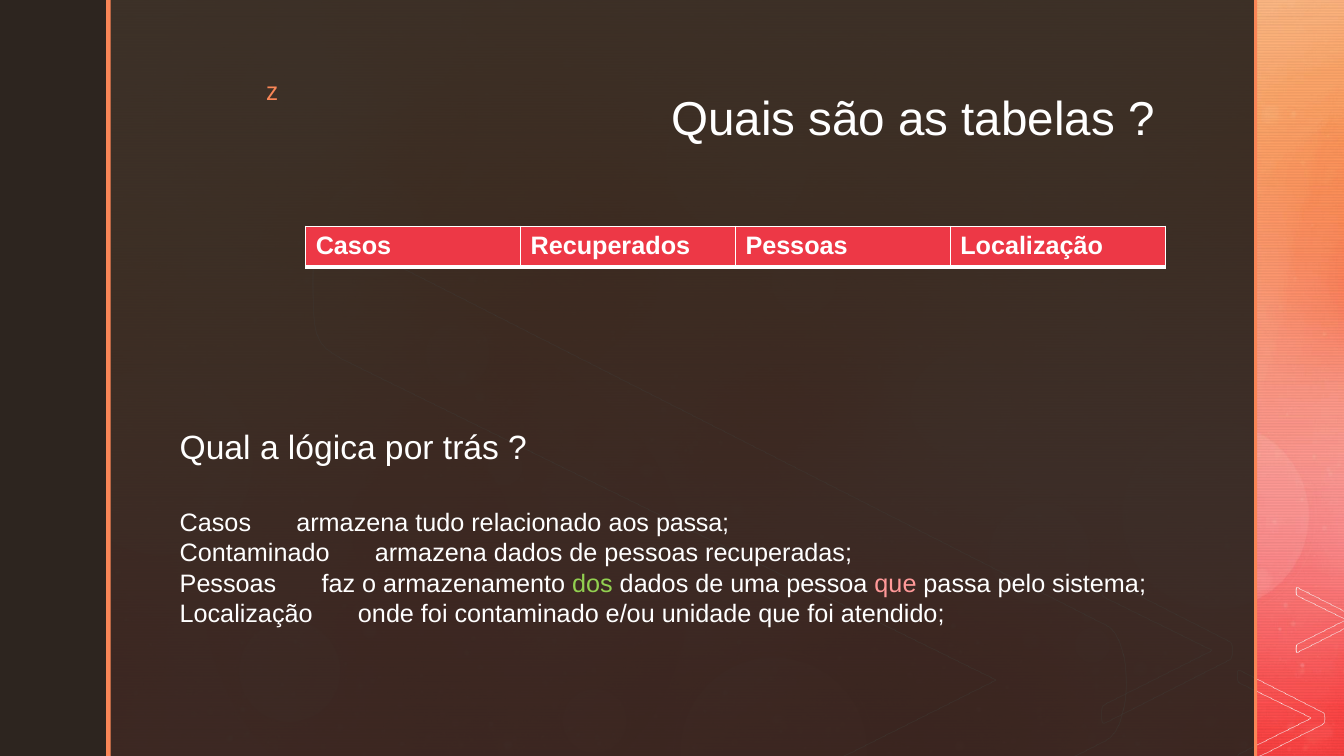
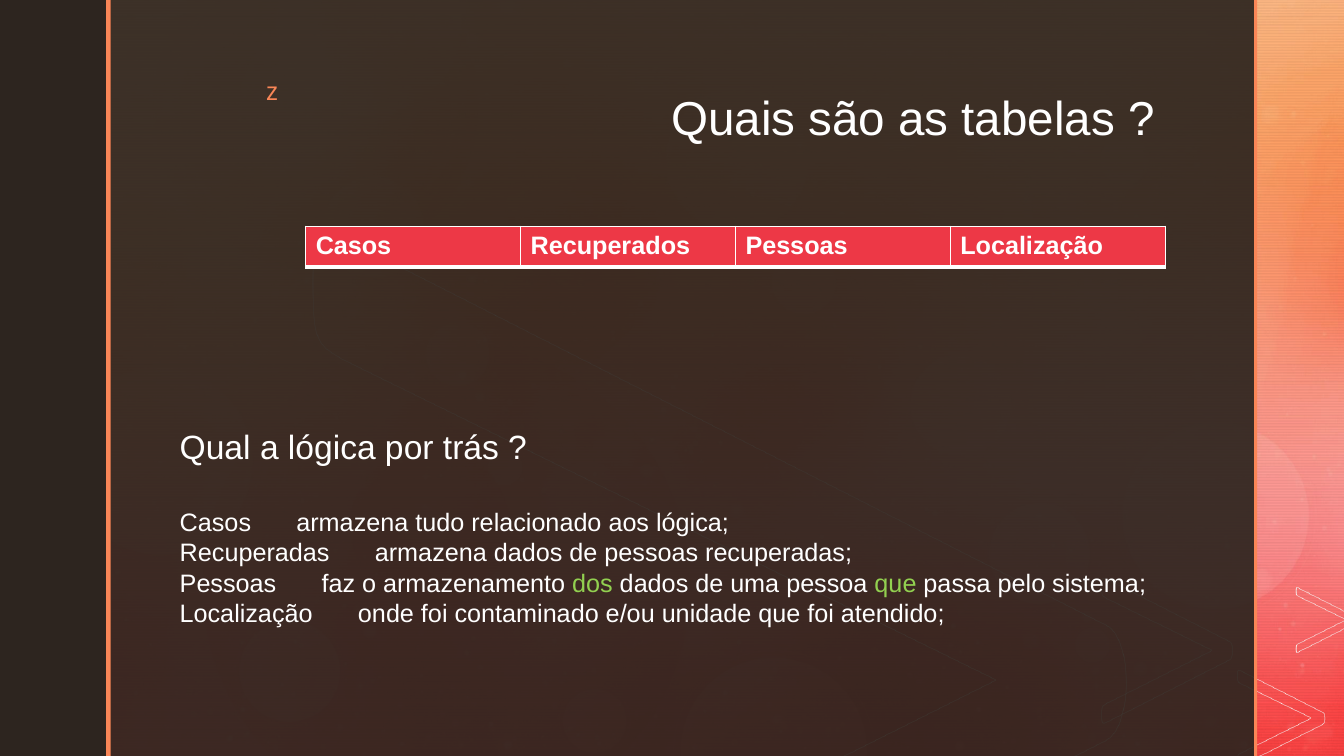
aos passa: passa -> lógica
Contaminado at (255, 554): Contaminado -> Recuperadas
que at (895, 584) colour: pink -> light green
